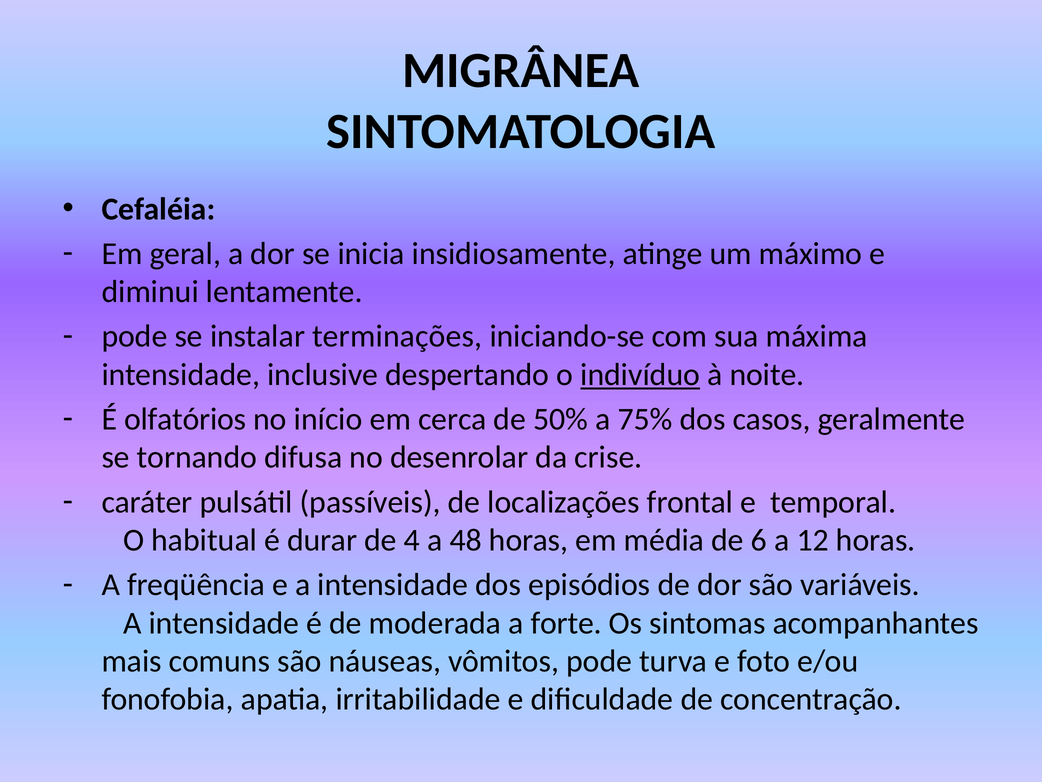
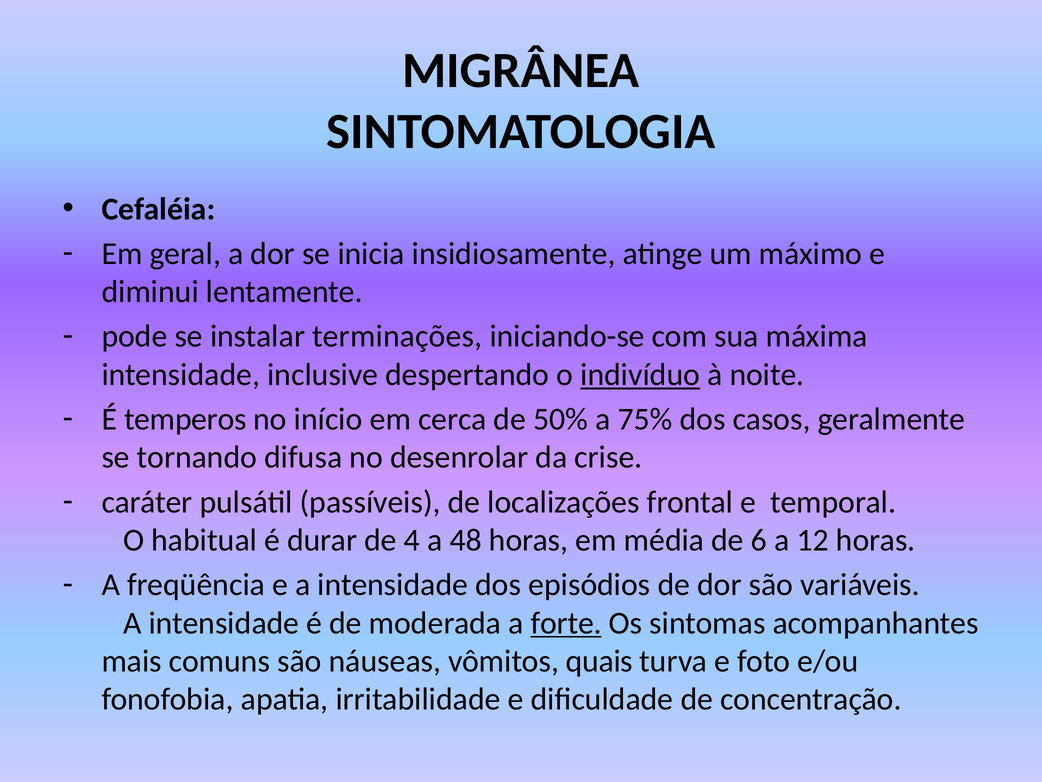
olfatórios: olfatórios -> temperos
forte underline: none -> present
vômitos pode: pode -> quais
